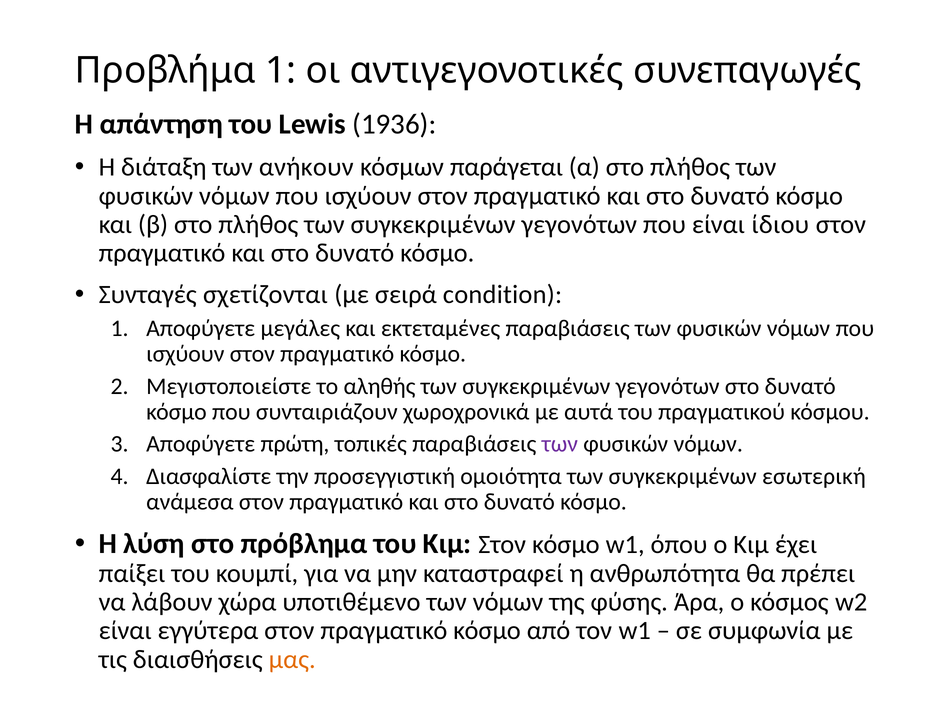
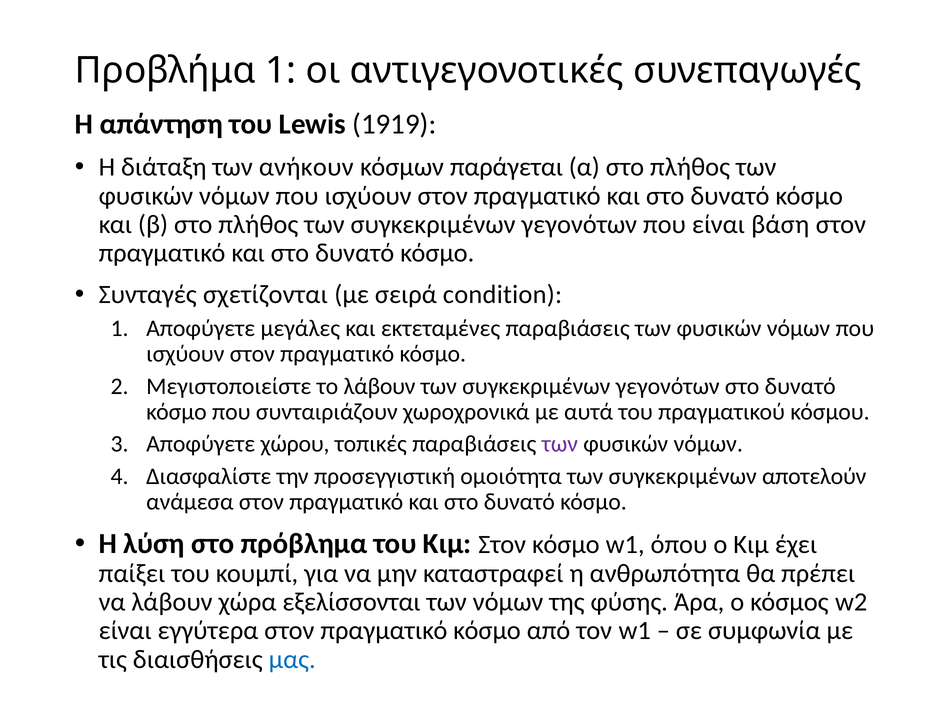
1936: 1936 -> 1919
ίδιου: ίδιου -> βάση
το αληθής: αληθής -> λάβουν
πρώτη: πρώτη -> χώρου
εσωτερική: εσωτερική -> αποτελούν
υποτιθέμενο: υποτιθέμενο -> εξελίσσονται
μας colour: orange -> blue
